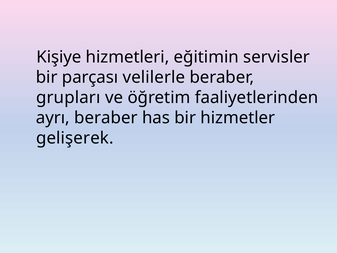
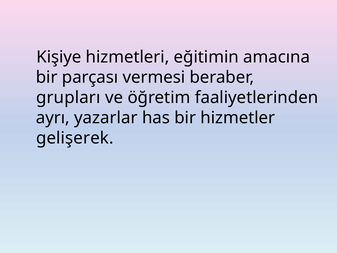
servisler: servisler -> amacına
velilerle: velilerle -> vermesi
ayrı beraber: beraber -> yazarlar
